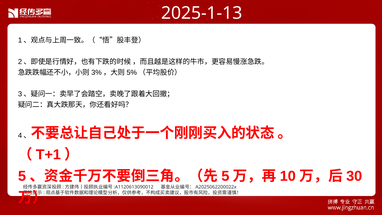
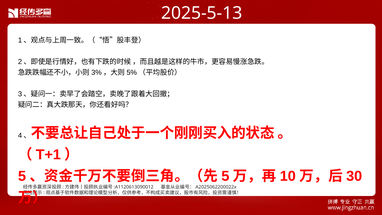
2025-1-13: 2025-1-13 -> 2025-5-13
